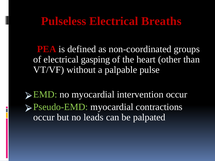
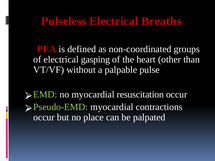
intervention: intervention -> resuscitation
leads: leads -> place
